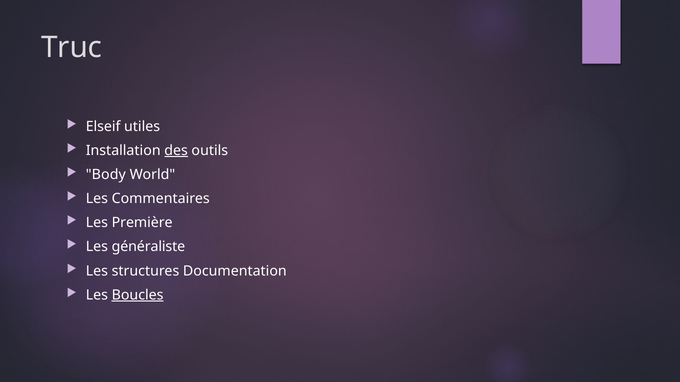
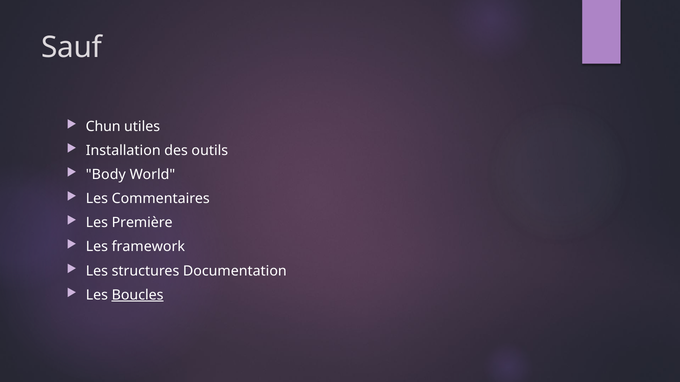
Truc: Truc -> Sauf
Elseif: Elseif -> Chun
des underline: present -> none
généraliste: généraliste -> framework
